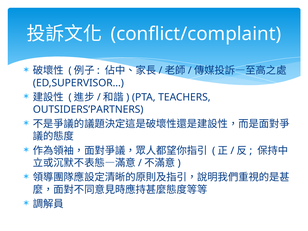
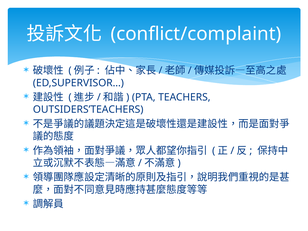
OUTSIDERS’PARTNERS: OUTSIDERS’PARTNERS -> OUTSIDERS’TEACHERS
